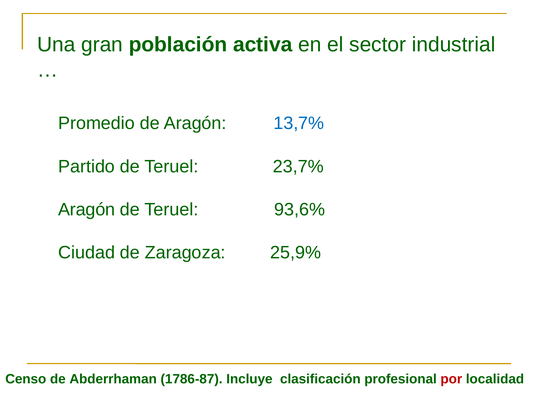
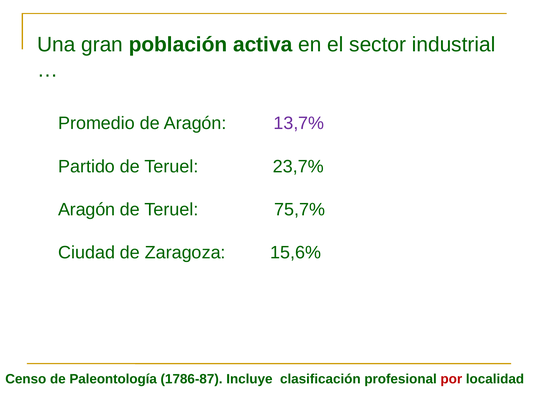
13,7% colour: blue -> purple
93,6%: 93,6% -> 75,7%
25,9%: 25,9% -> 15,6%
Abderrhaman: Abderrhaman -> Paleontología
